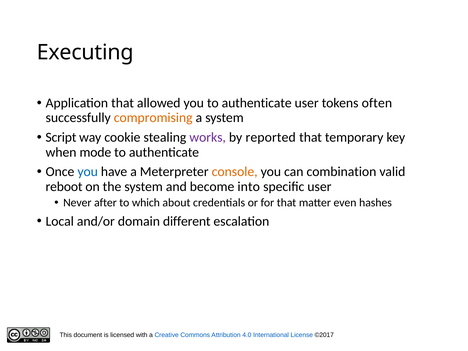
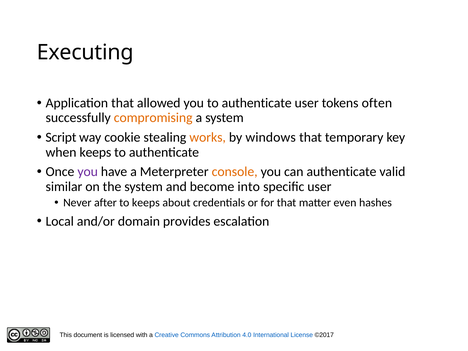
works colour: purple -> orange
reported: reported -> windows
when mode: mode -> keeps
you at (88, 172) colour: blue -> purple
can combination: combination -> authenticate
reboot: reboot -> similar
to which: which -> keeps
different: different -> provides
